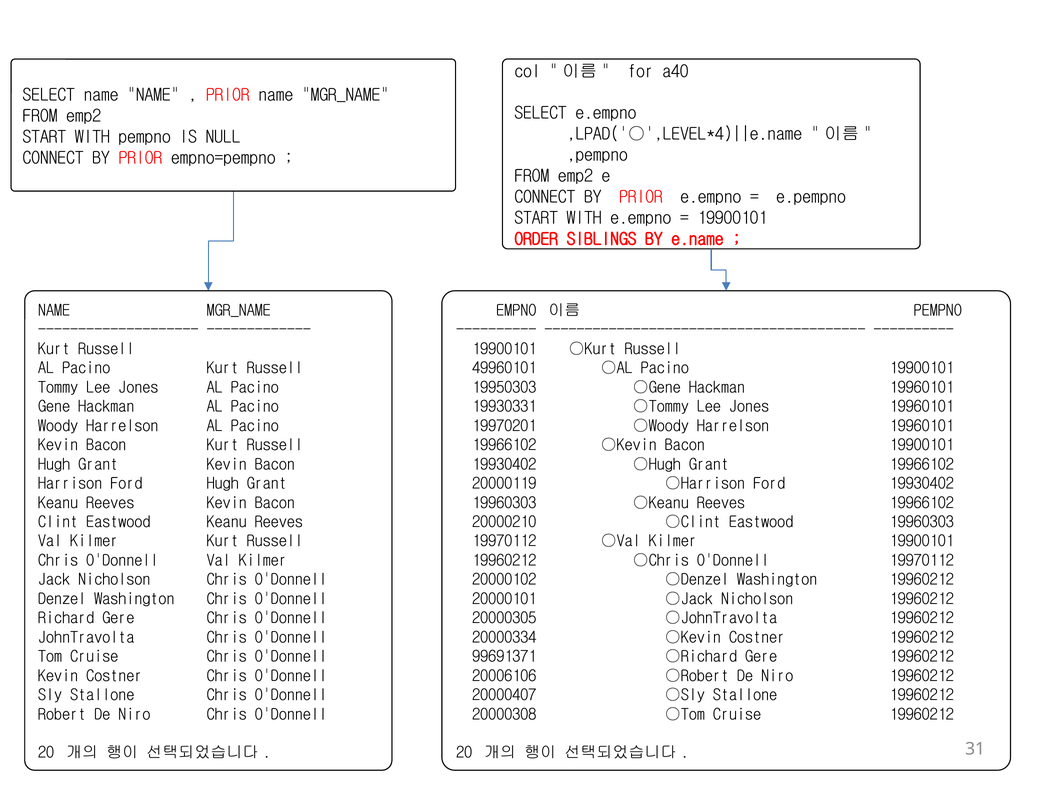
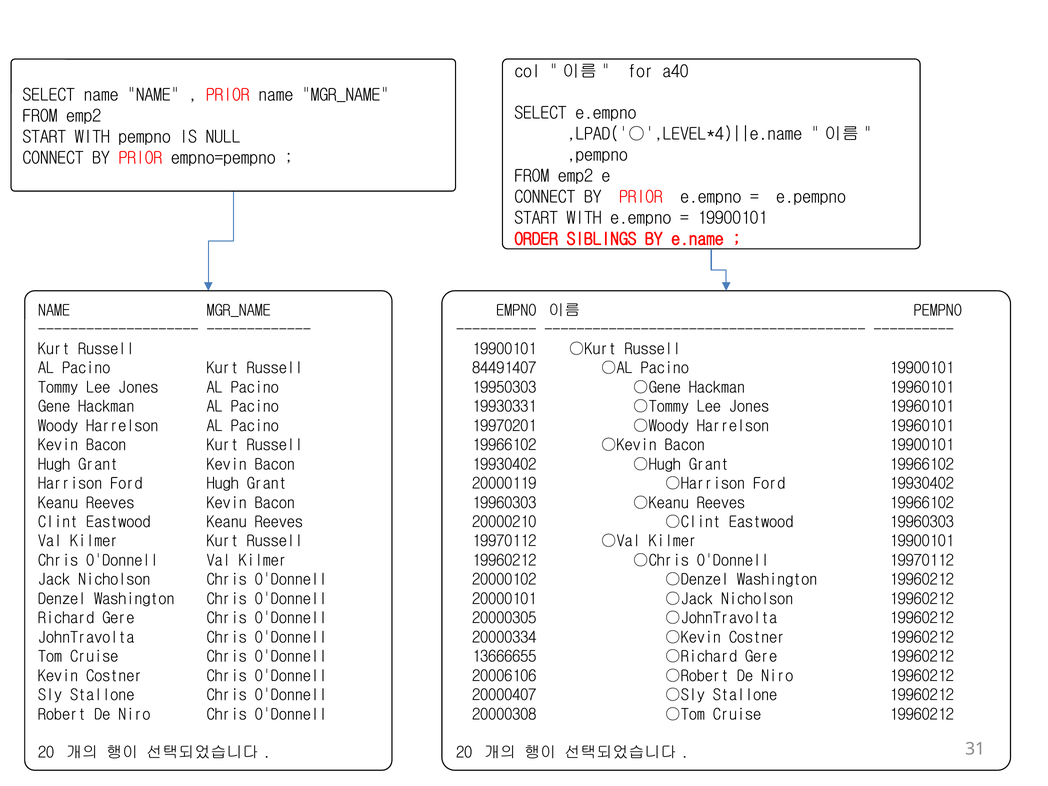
49960101: 49960101 -> 84491407
99691371: 99691371 -> 13666655
